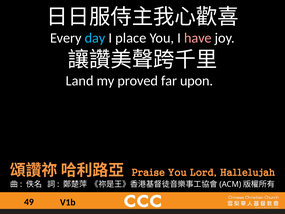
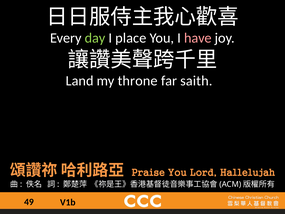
day colour: light blue -> light green
proved: proved -> throne
upon: upon -> saith
